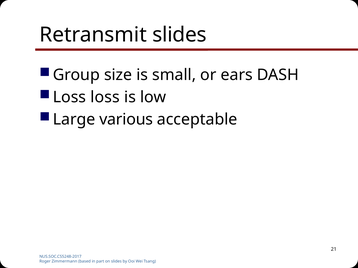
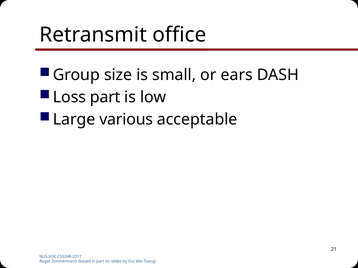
Retransmit slides: slides -> office
Loss loss: loss -> part
